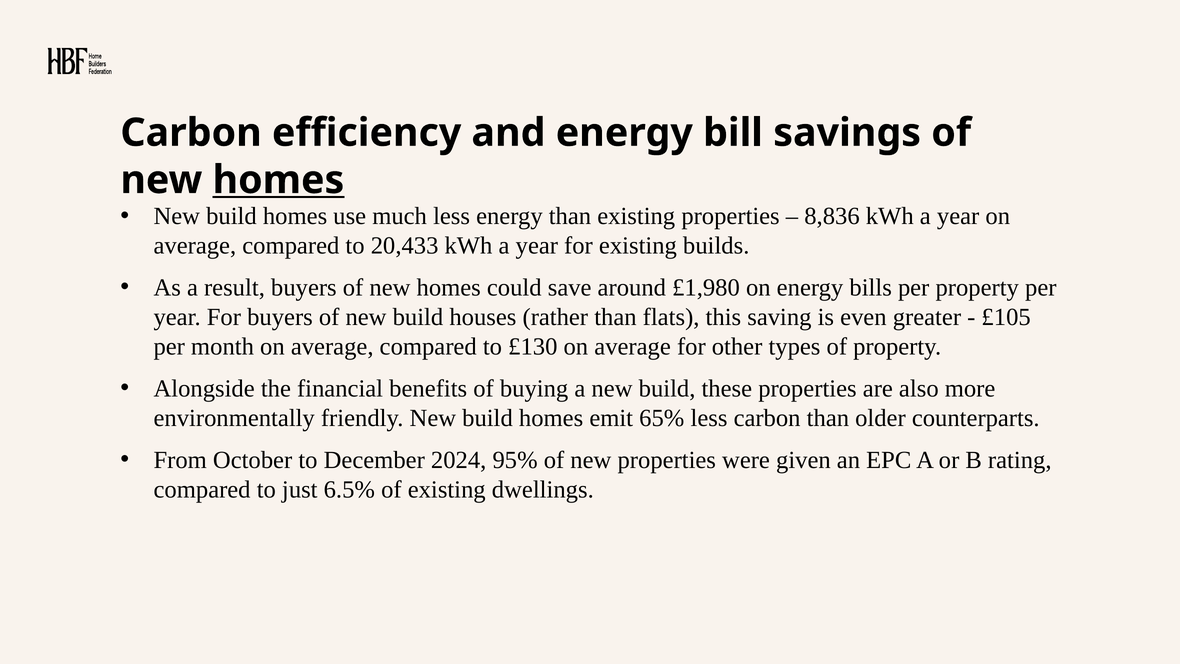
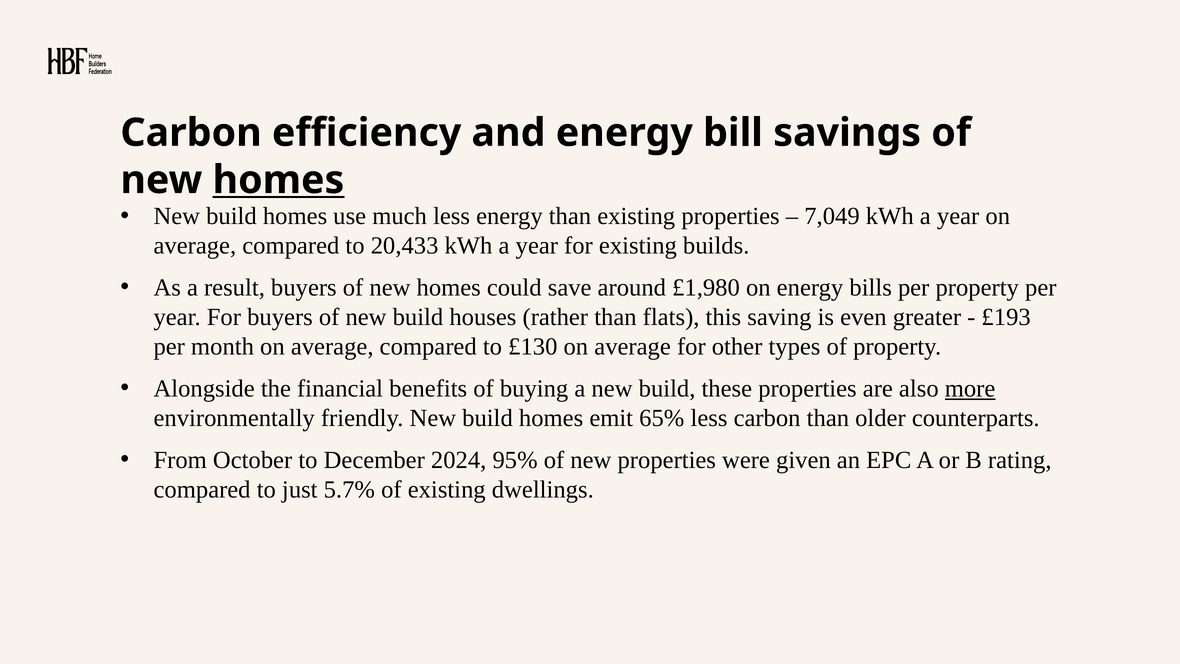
8,836: 8,836 -> 7,049
£105: £105 -> £193
more underline: none -> present
6.5%: 6.5% -> 5.7%
